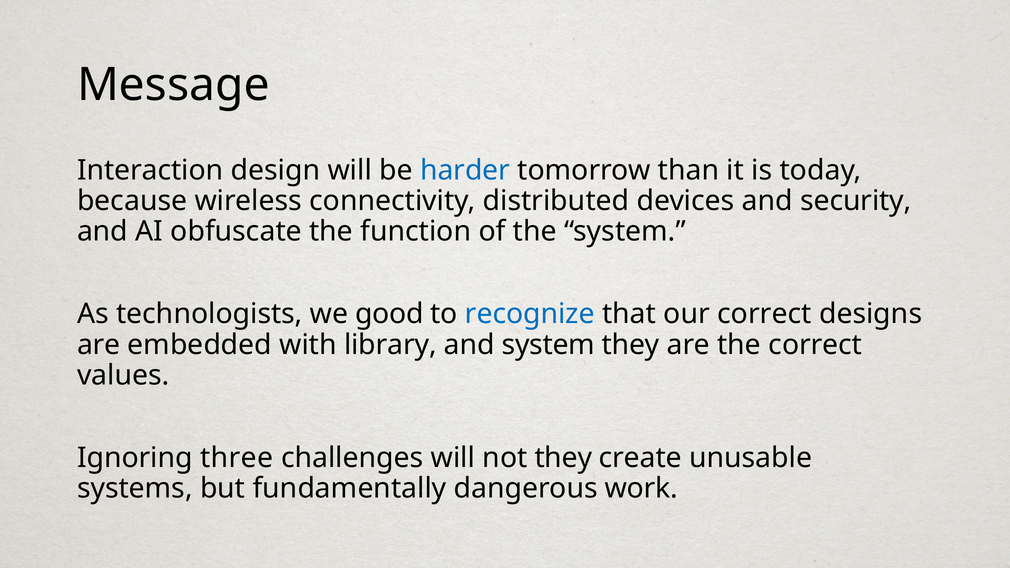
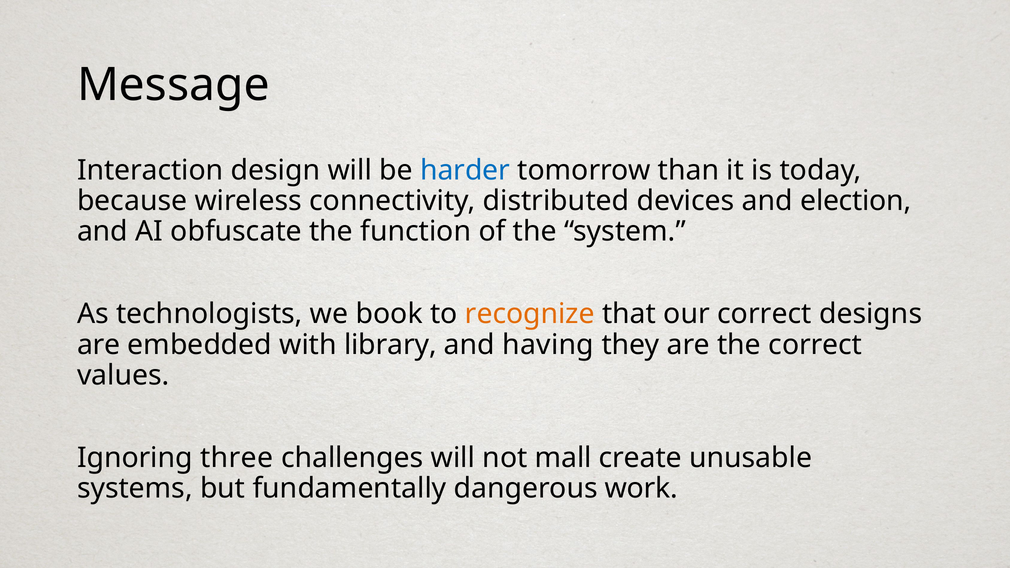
security: security -> election
good: good -> book
recognize colour: blue -> orange
and system: system -> having
not they: they -> mall
